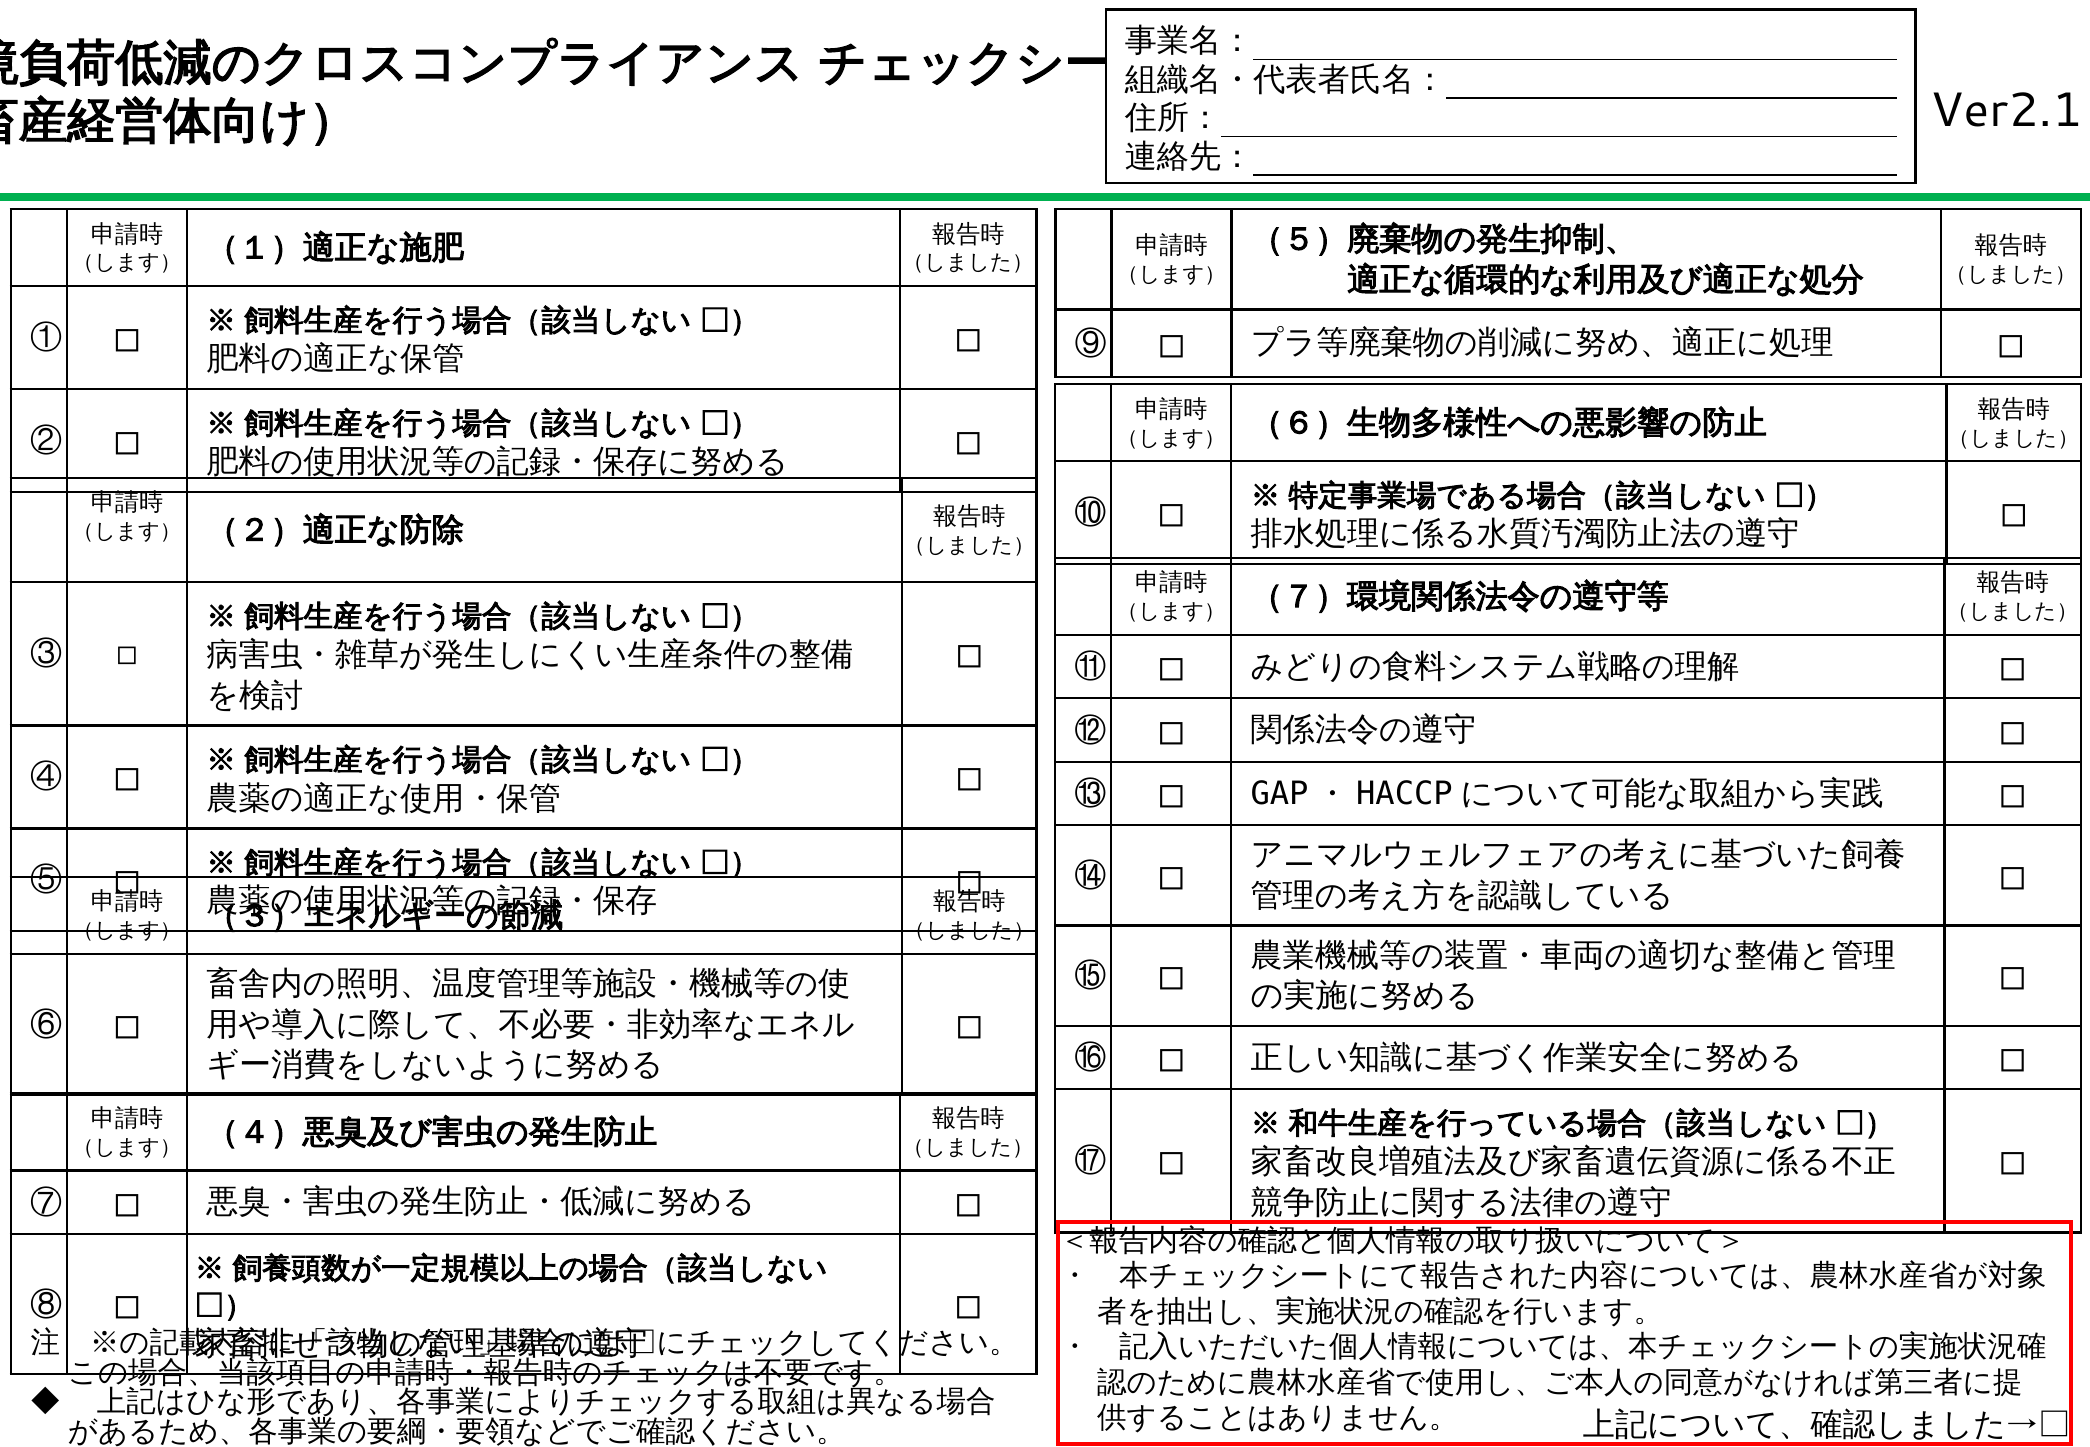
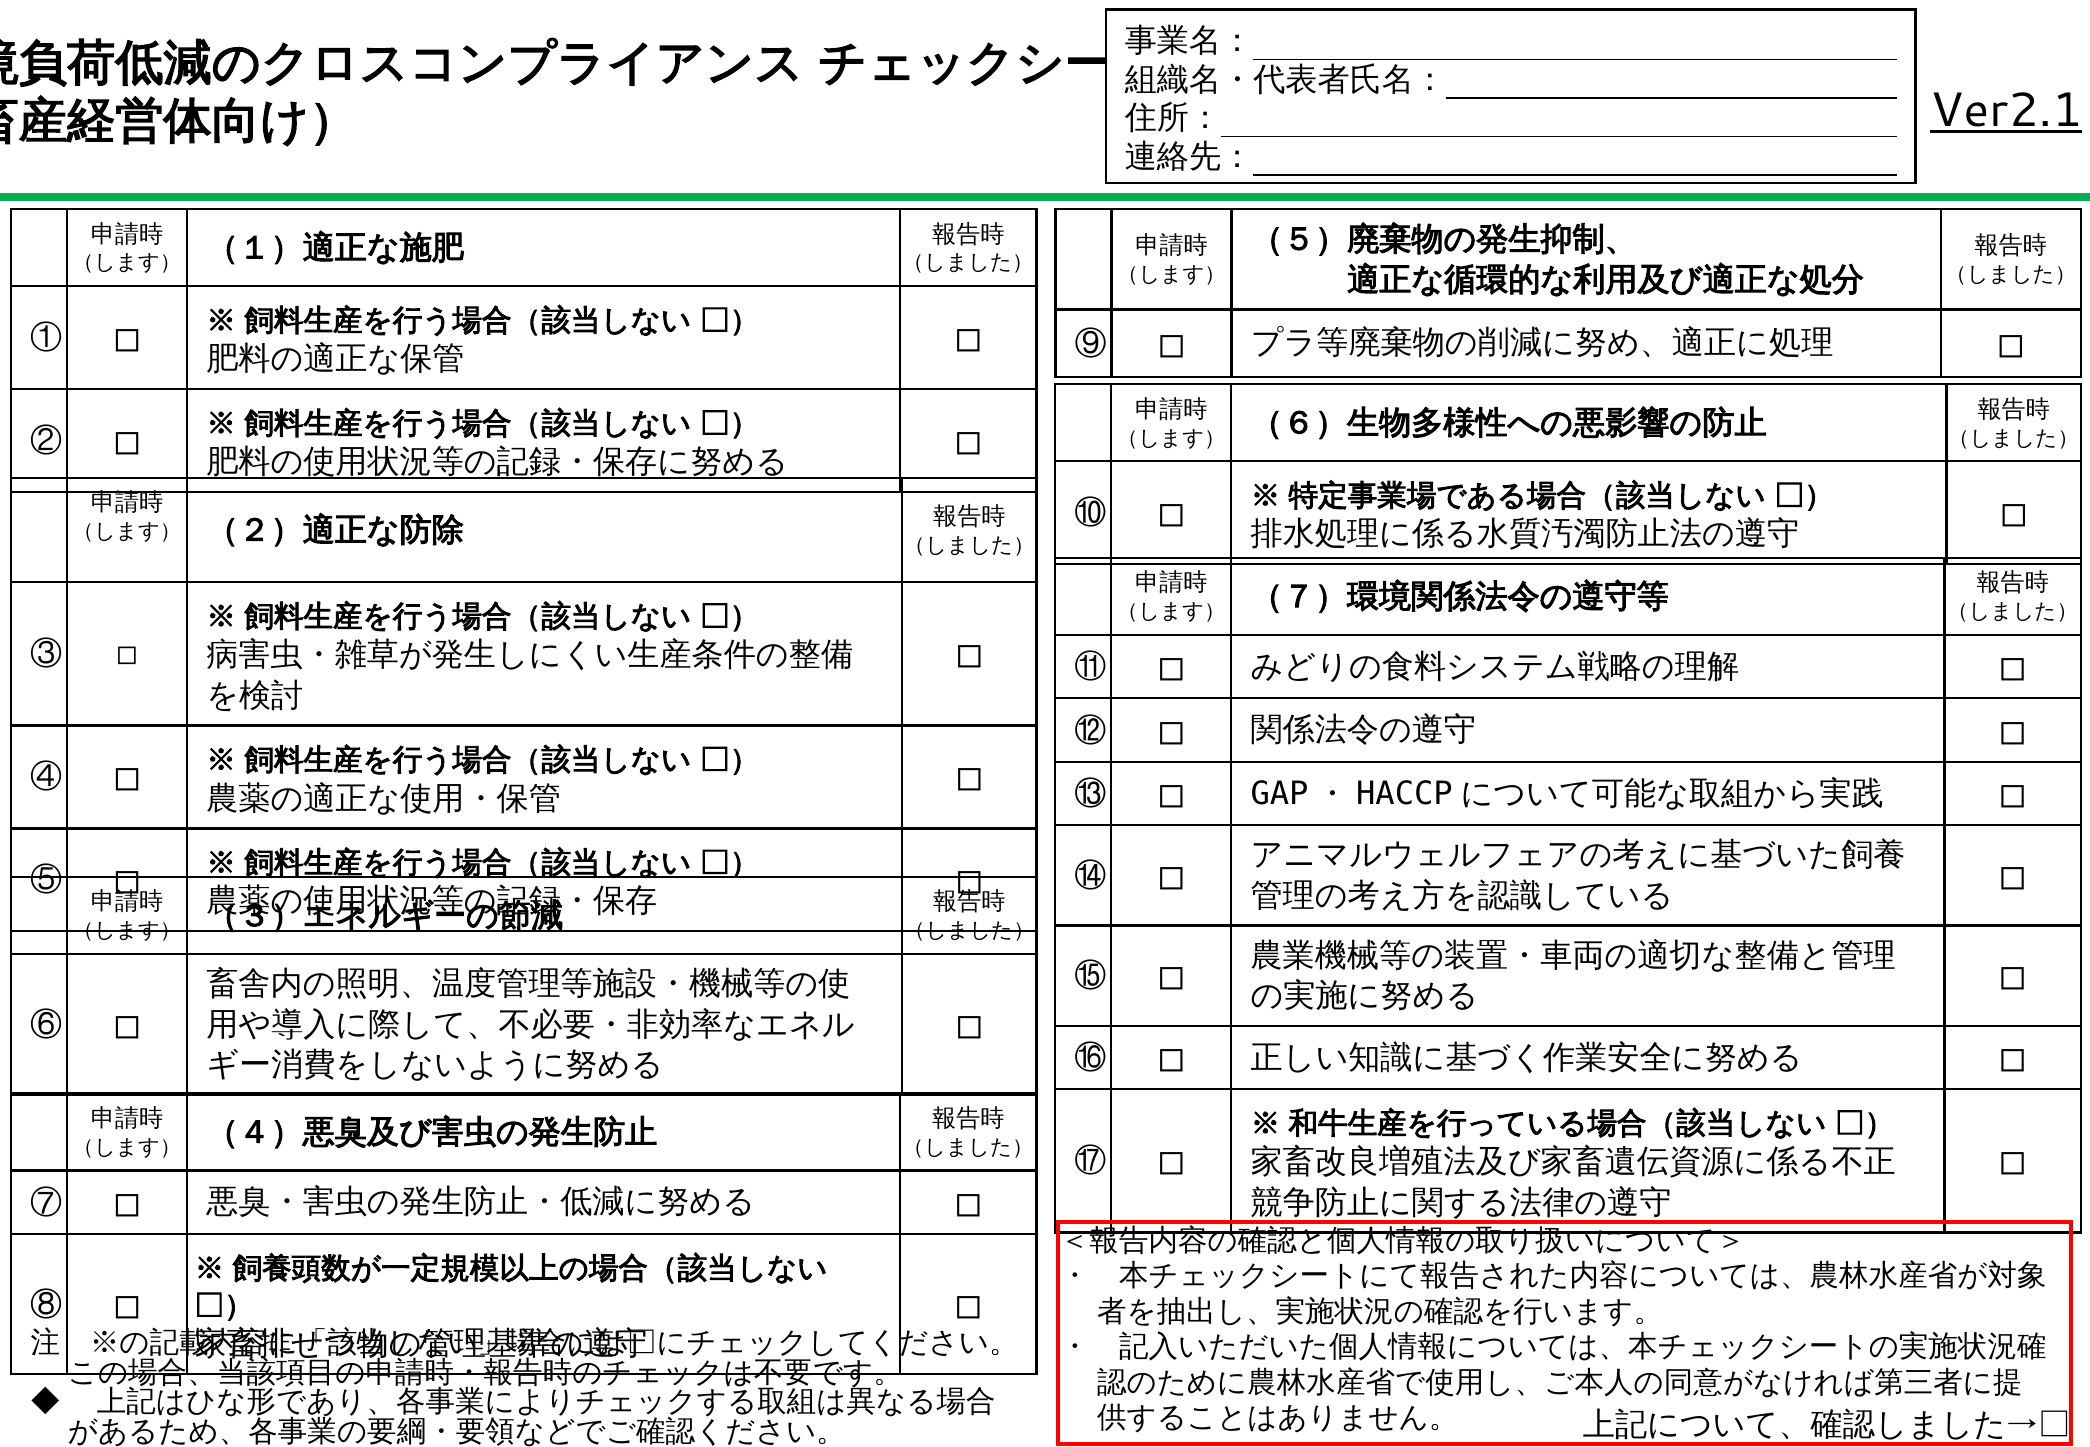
Ver2.1 underline: none -> present
